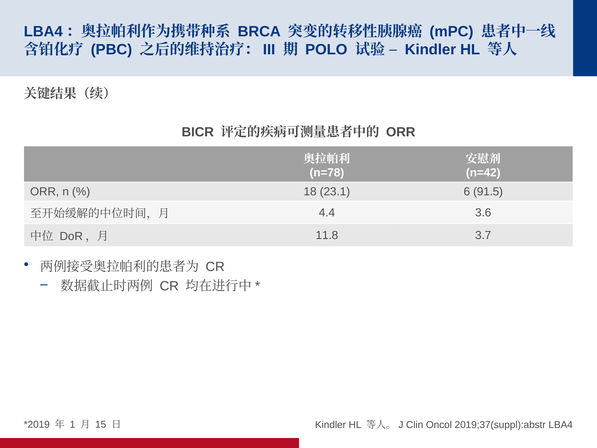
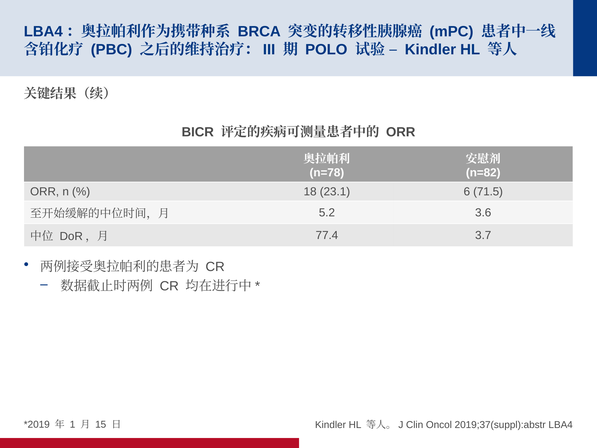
n=42: n=42 -> n=82
91.5: 91.5 -> 71.5
4.4: 4.4 -> 5.2
11.8: 11.8 -> 77.4
